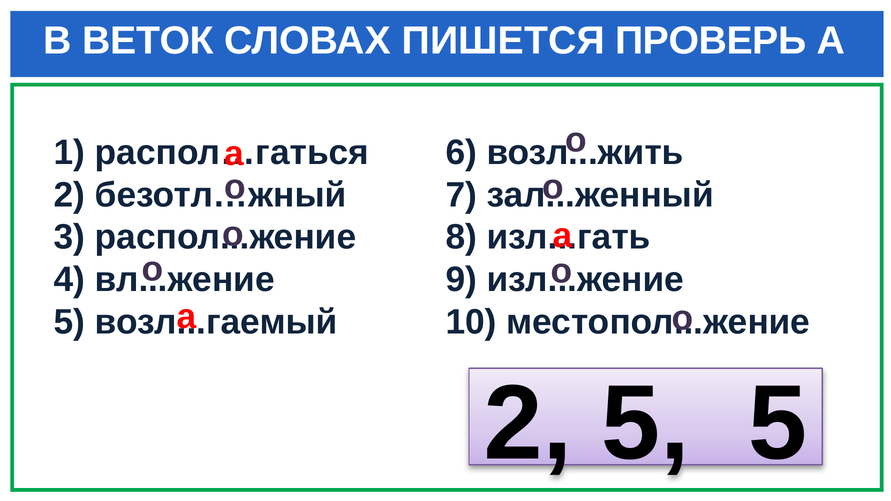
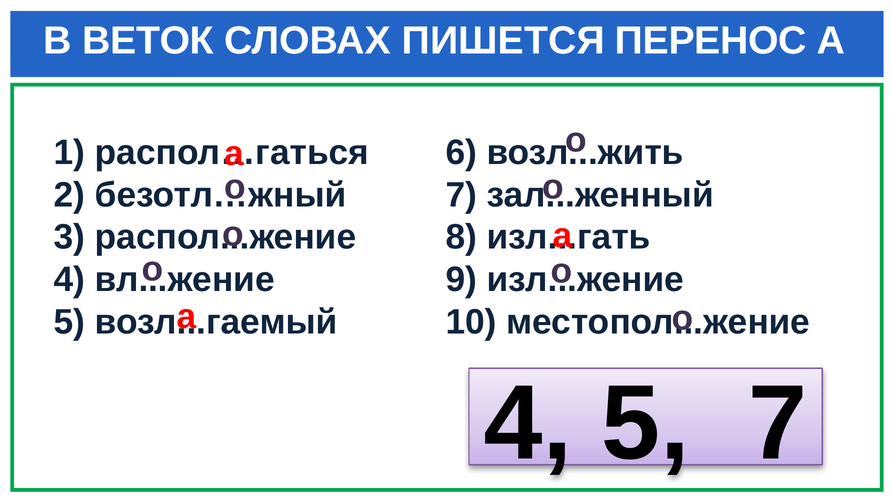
ПРОВЕРЬ: ПРОВЕРЬ -> ПЕРЕНОС
2 at (528, 424): 2 -> 4
5 5: 5 -> 7
